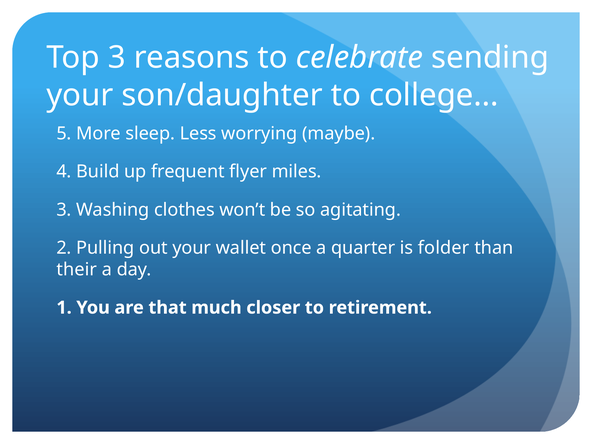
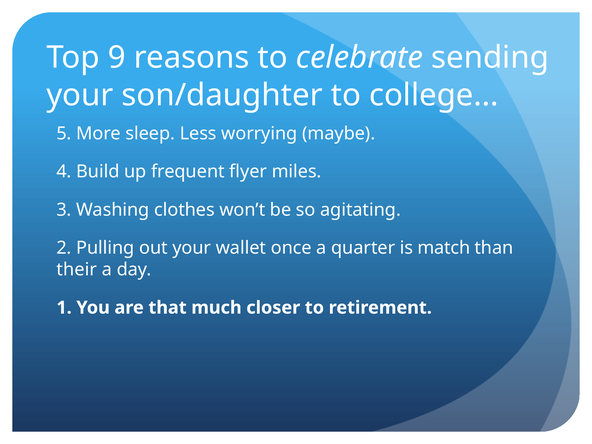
Top 3: 3 -> 9
folder: folder -> match
